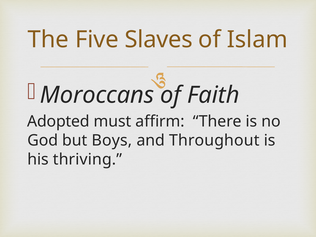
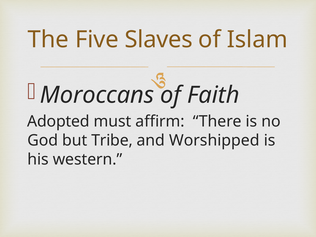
Boys: Boys -> Tribe
Throughout: Throughout -> Worshipped
thriving: thriving -> western
